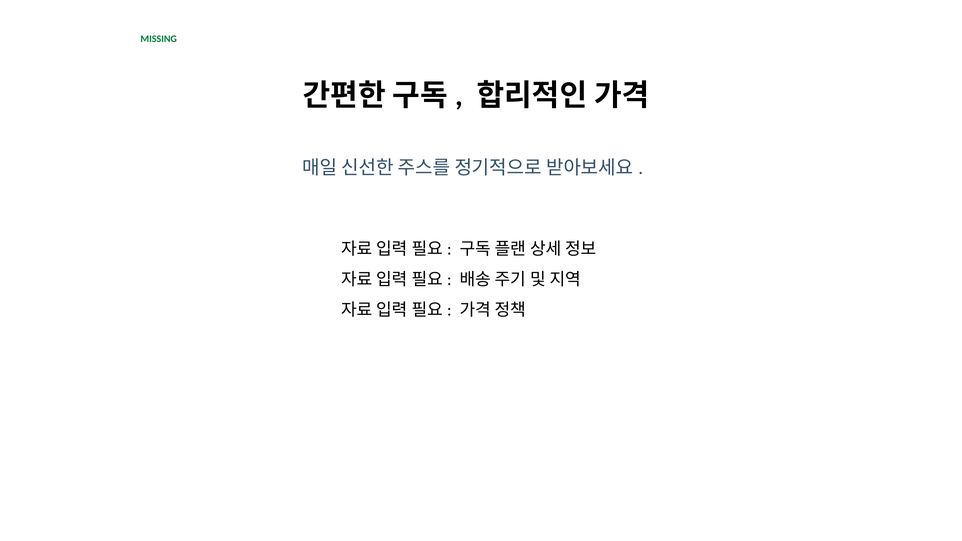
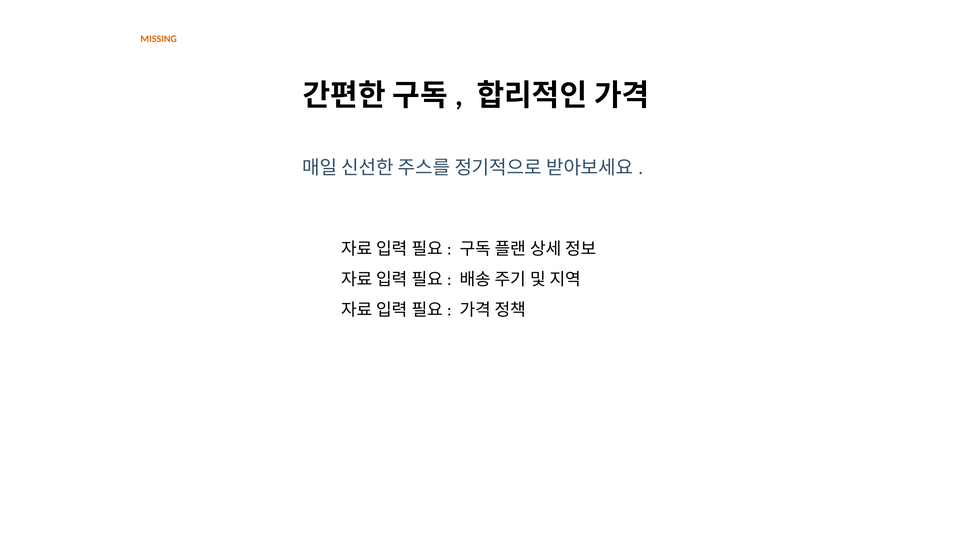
MISSING colour: green -> orange
